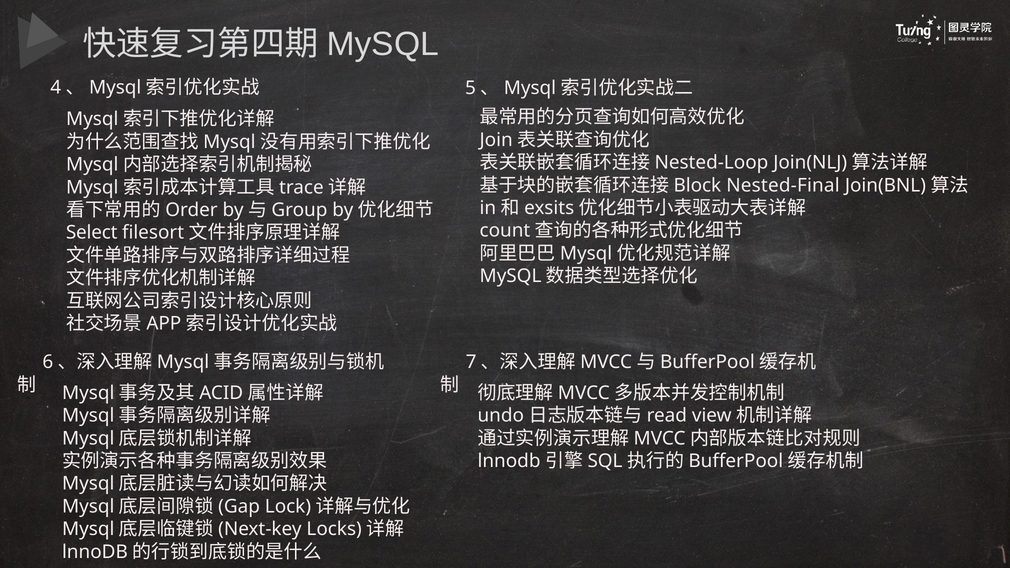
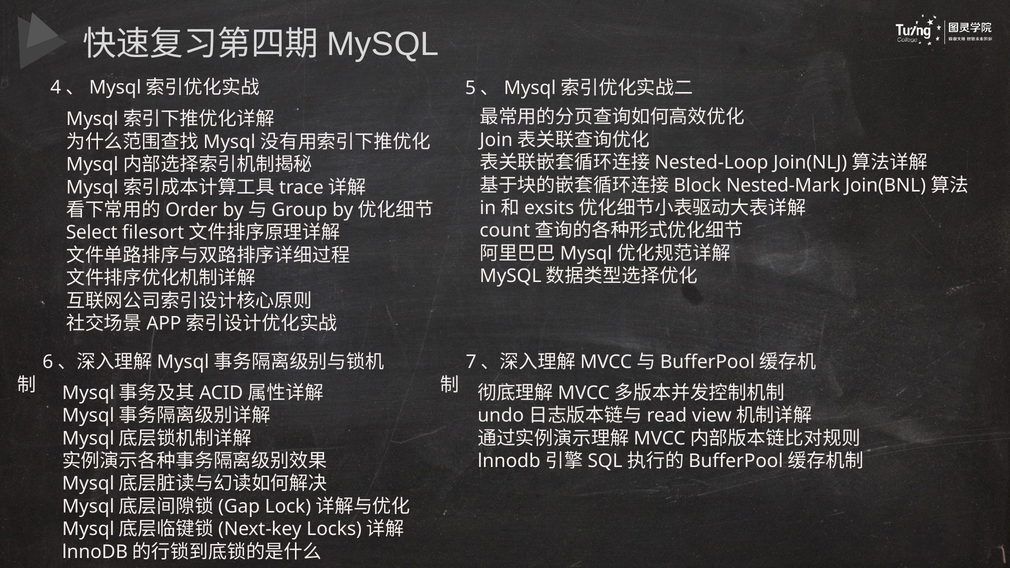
Nested-Final: Nested-Final -> Nested-Mark
